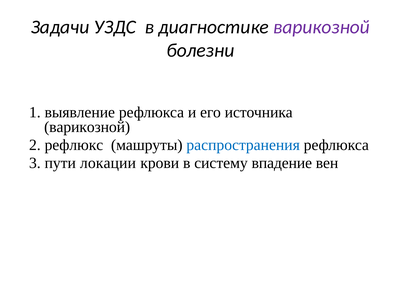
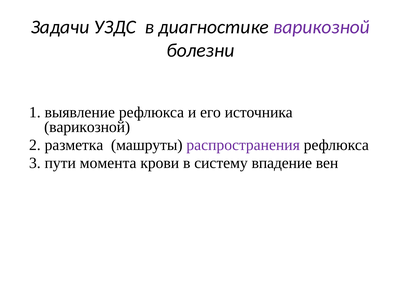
рефлюкс: рефлюкс -> разметка
распространения colour: blue -> purple
локации: локации -> момента
